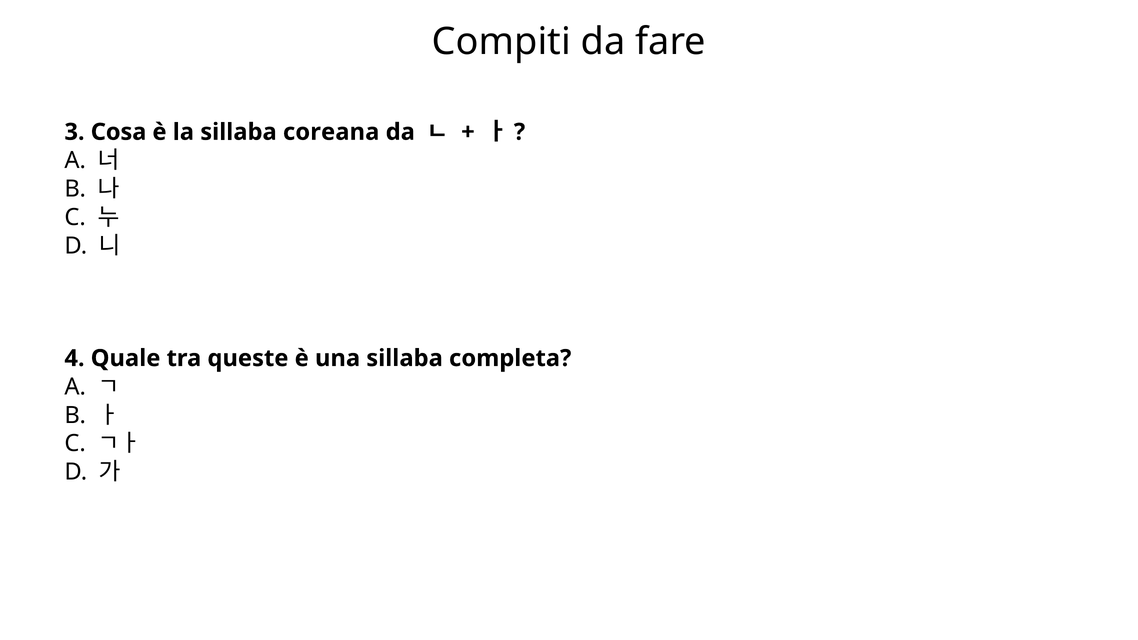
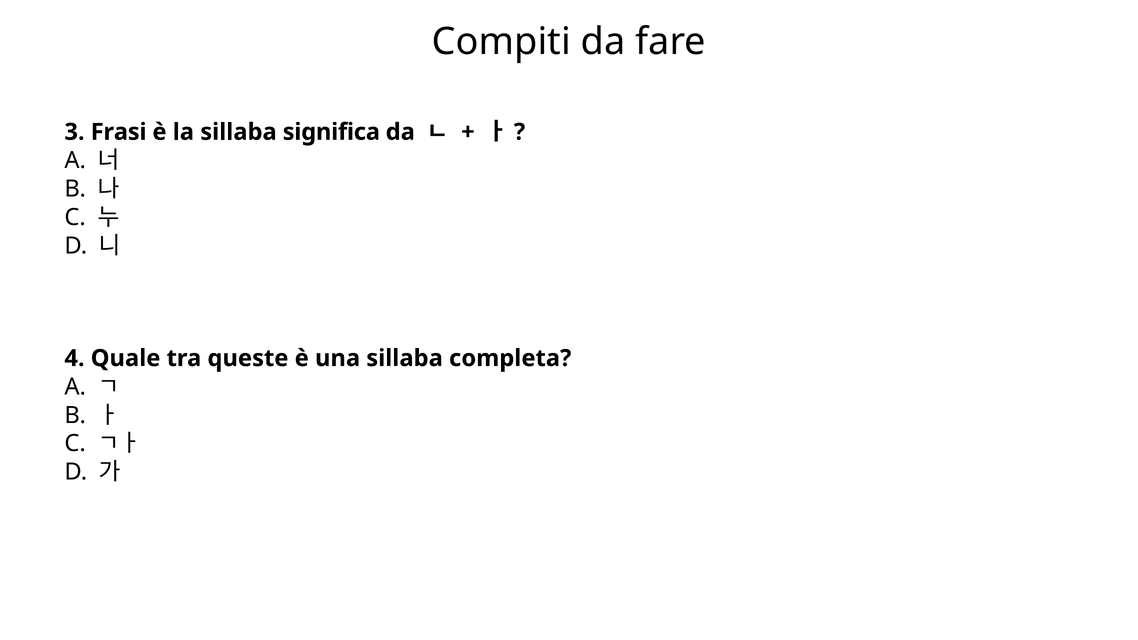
Cosa: Cosa -> Frasi
coreana: coreana -> significa
